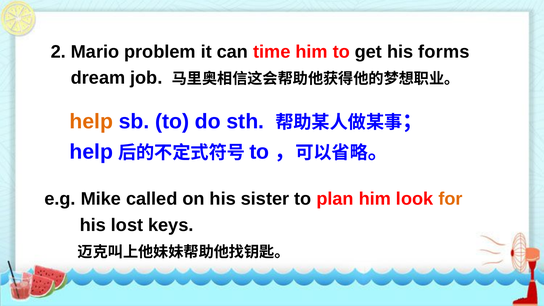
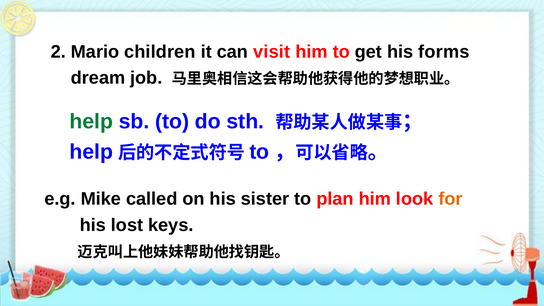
problem: problem -> children
time: time -> visit
help at (91, 121) colour: orange -> green
